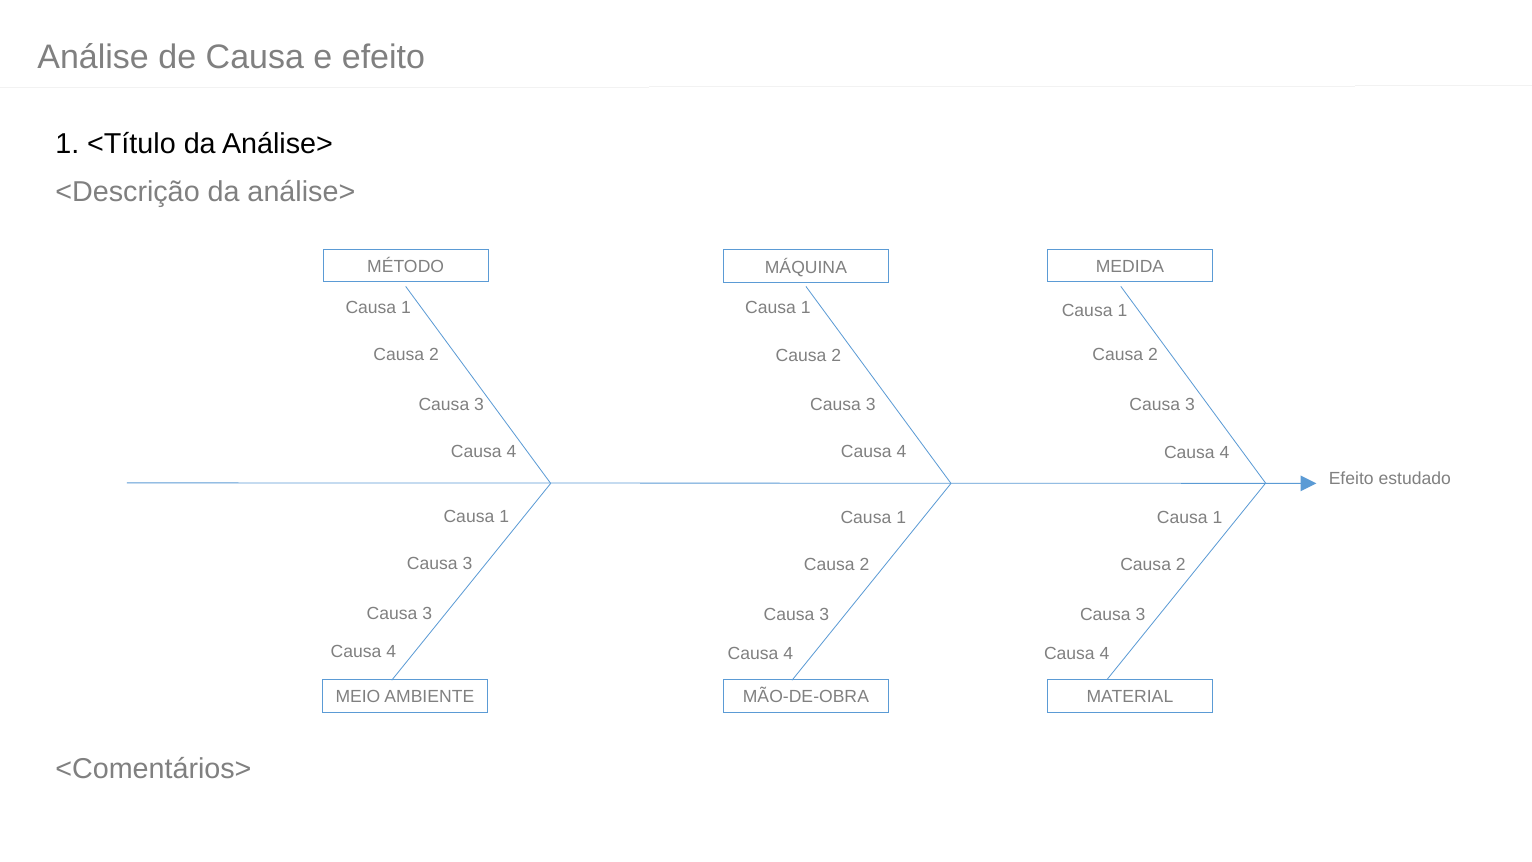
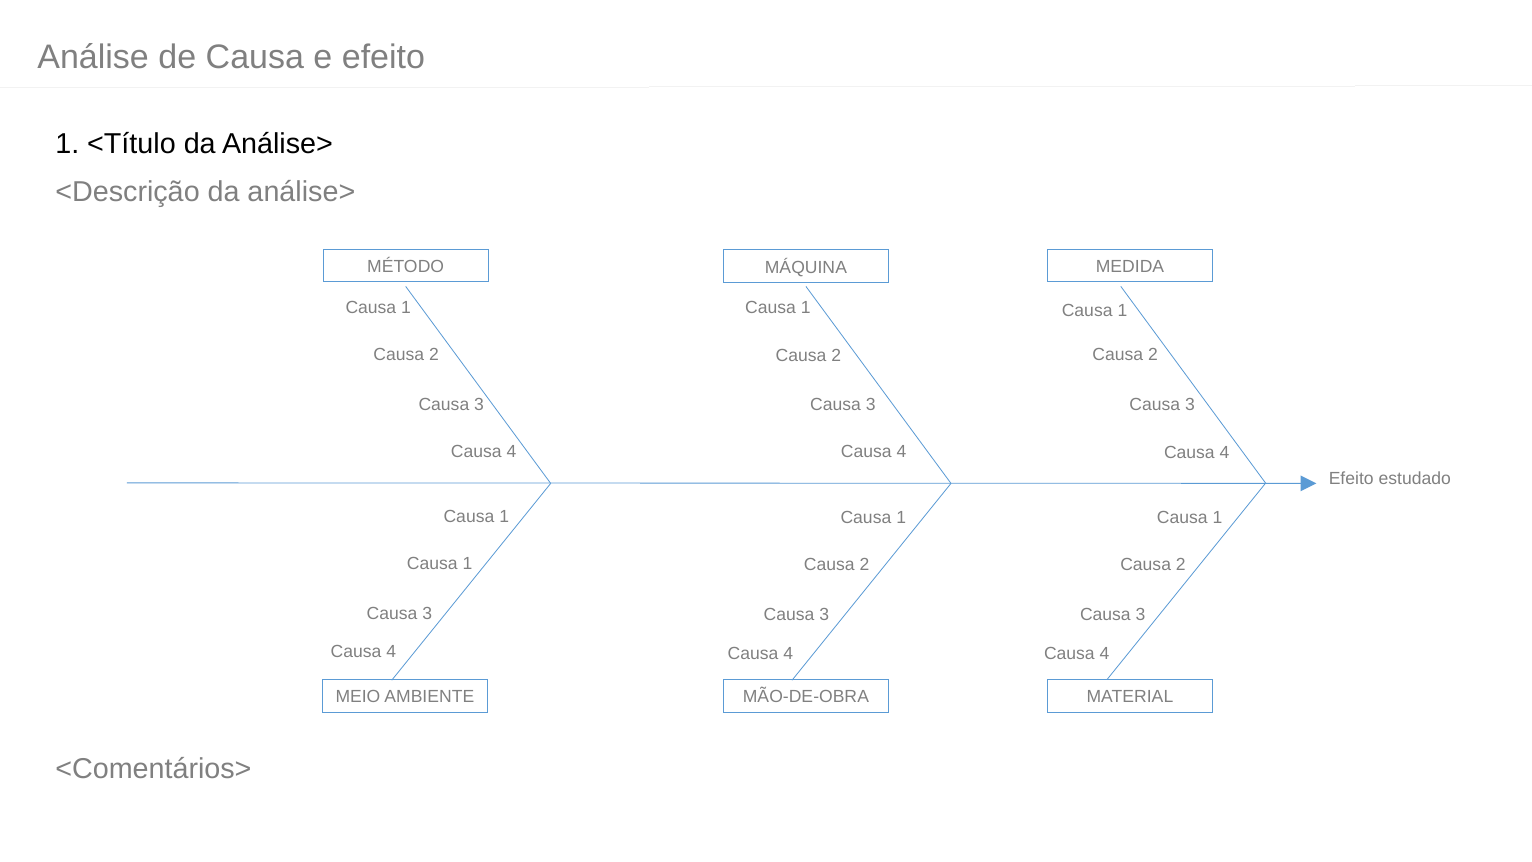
3 at (467, 564): 3 -> 1
